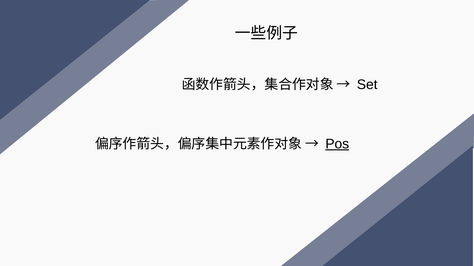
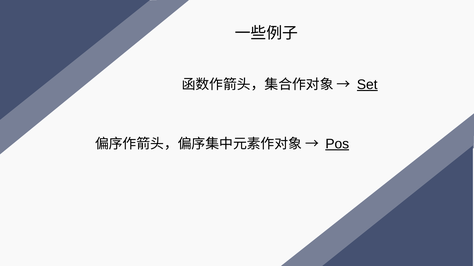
Set underline: none -> present
